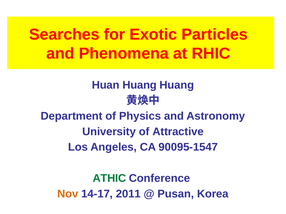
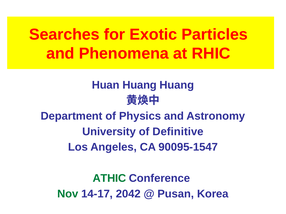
Attractive: Attractive -> Definitive
Nov colour: orange -> green
2011: 2011 -> 2042
